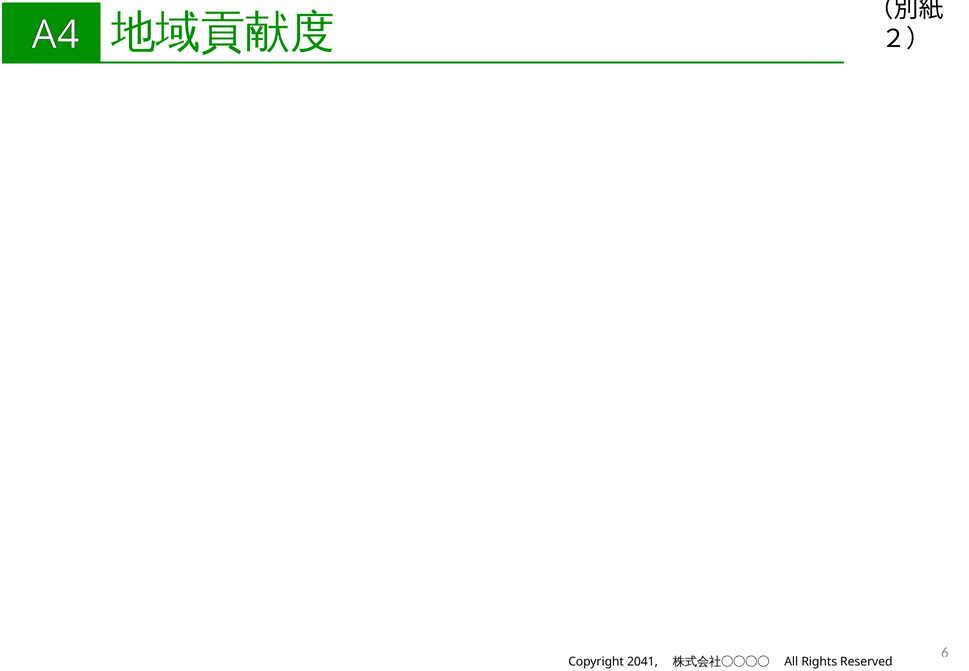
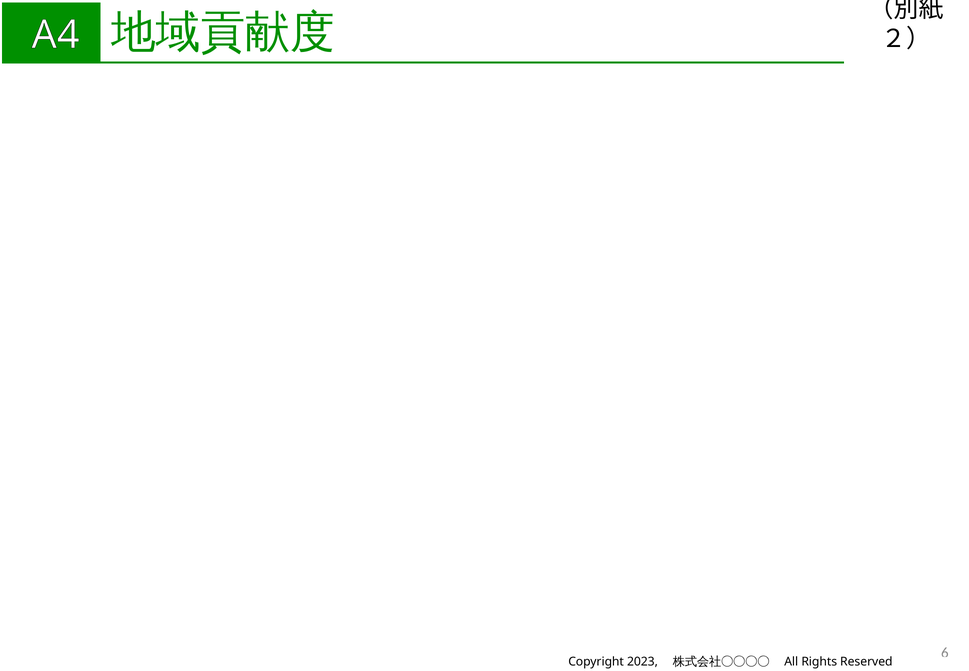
2041: 2041 -> 2023
